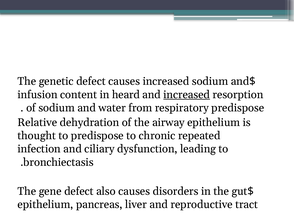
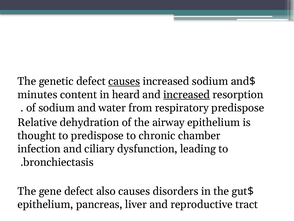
causes at (124, 81) underline: none -> present
infusion: infusion -> minutes
repeated: repeated -> chamber
